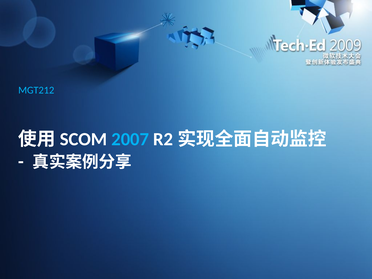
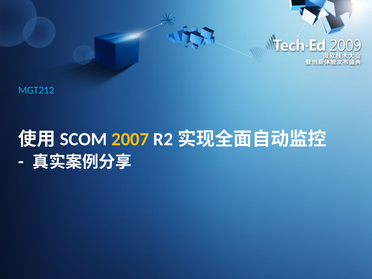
2007 colour: light blue -> yellow
